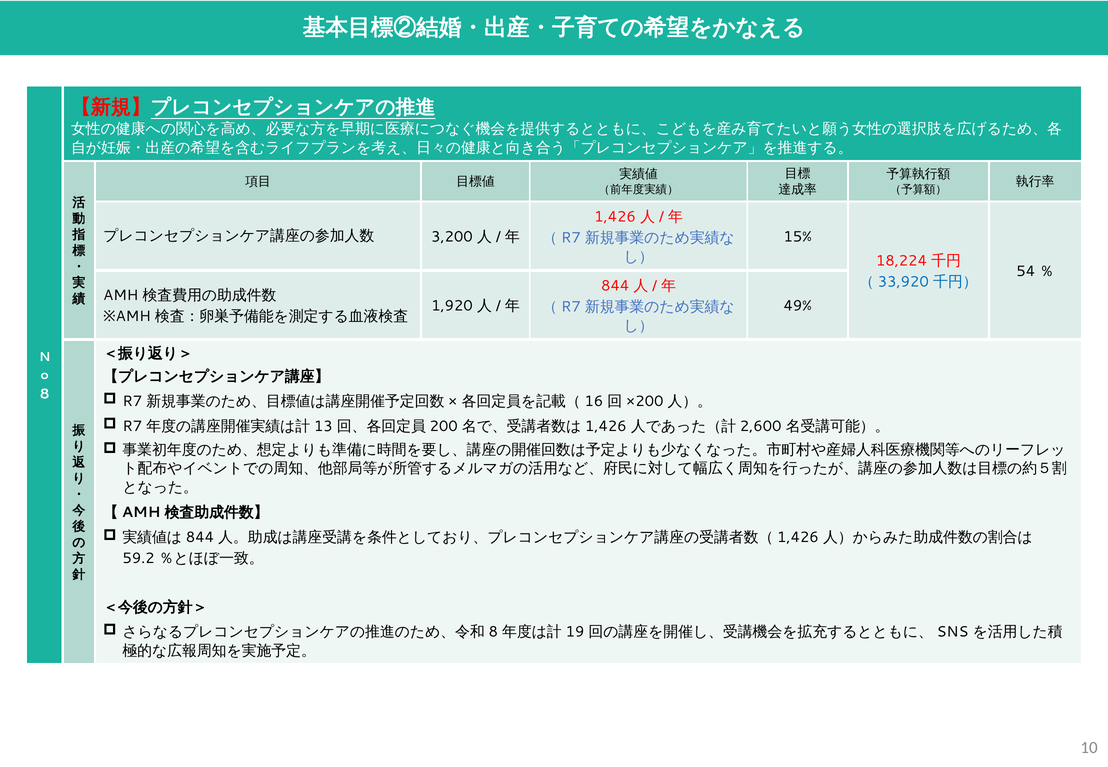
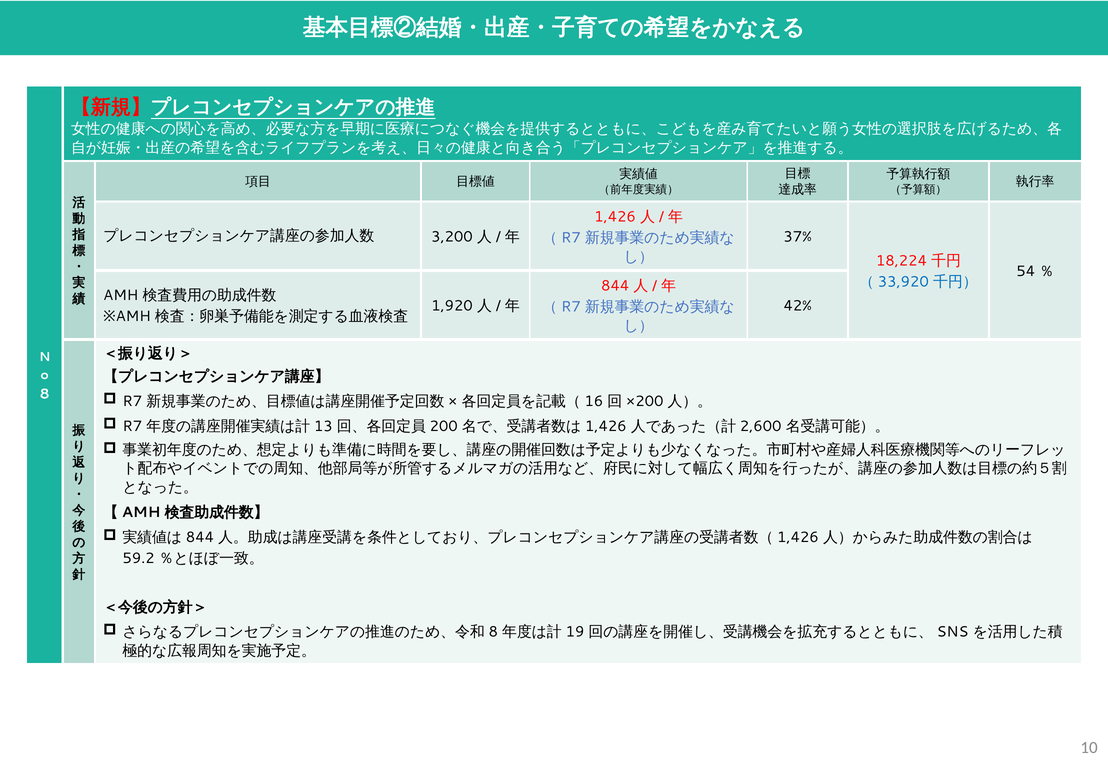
15%: 15% -> 37%
49%: 49% -> 42%
